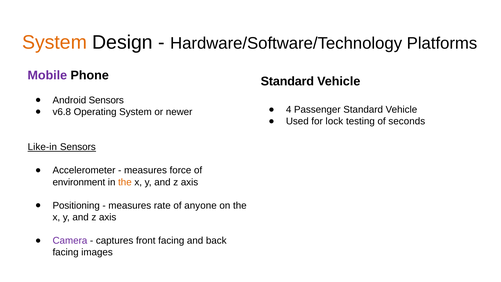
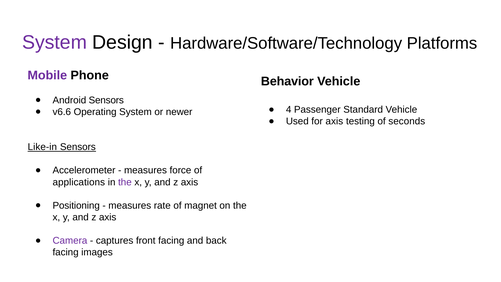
System at (55, 42) colour: orange -> purple
Standard at (287, 81): Standard -> Behavior
v6.8: v6.8 -> v6.6
for lock: lock -> axis
environment: environment -> applications
the at (125, 182) colour: orange -> purple
anyone: anyone -> magnet
